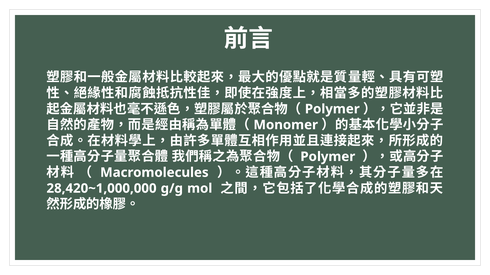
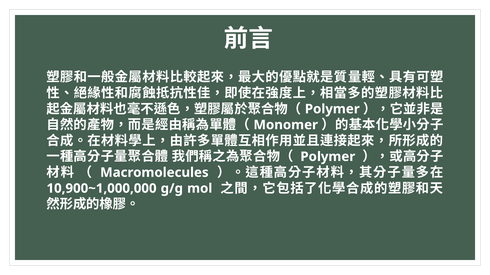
28,420~1,000,000: 28,420~1,000,000 -> 10,900~1,000,000
